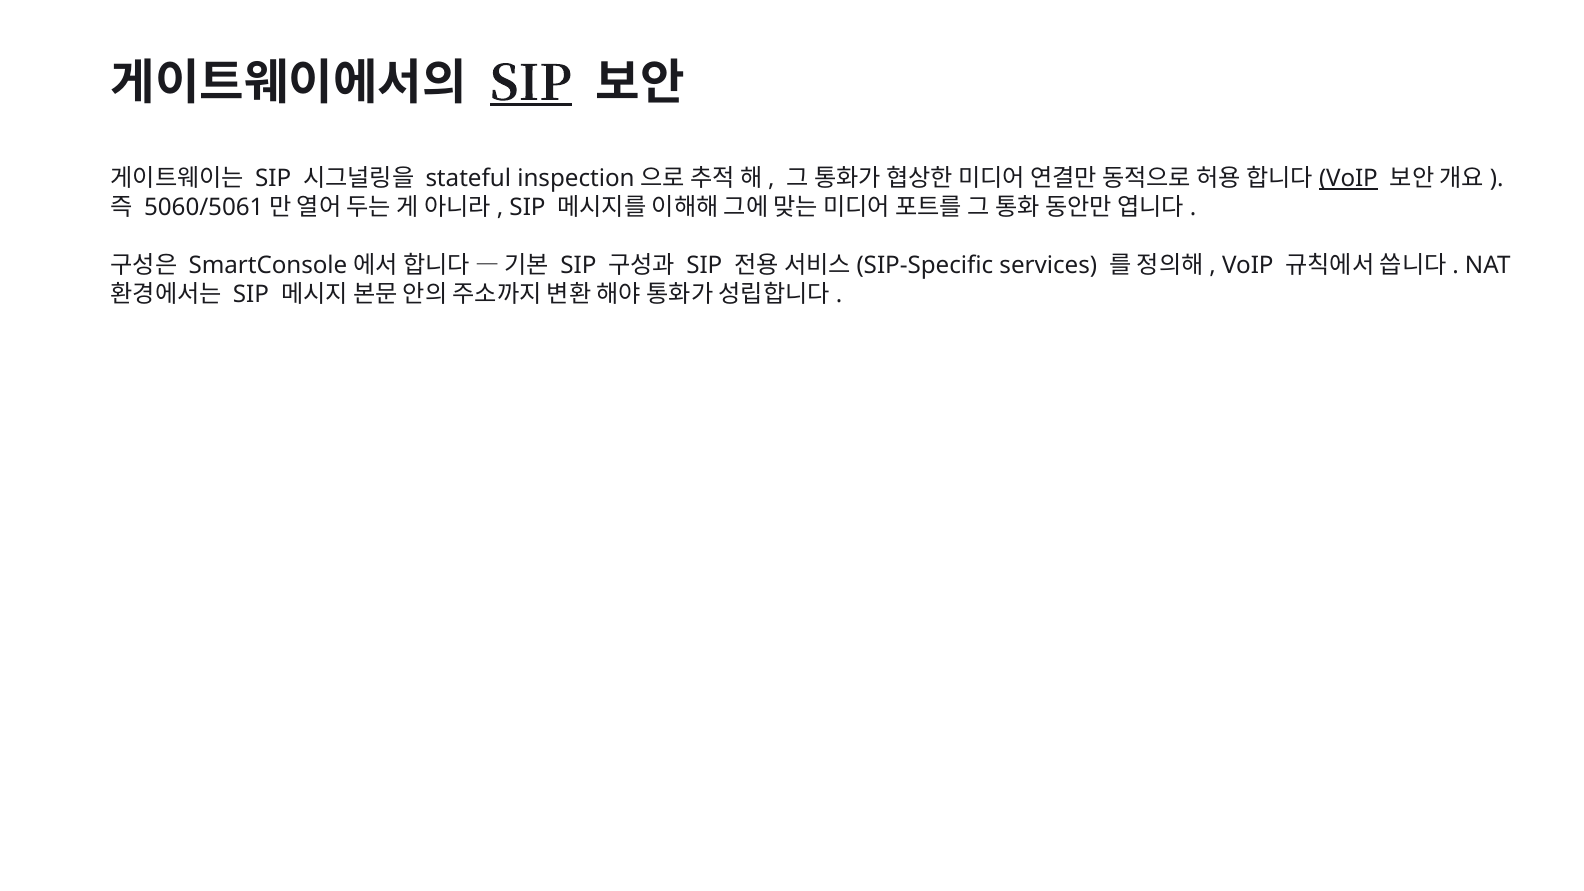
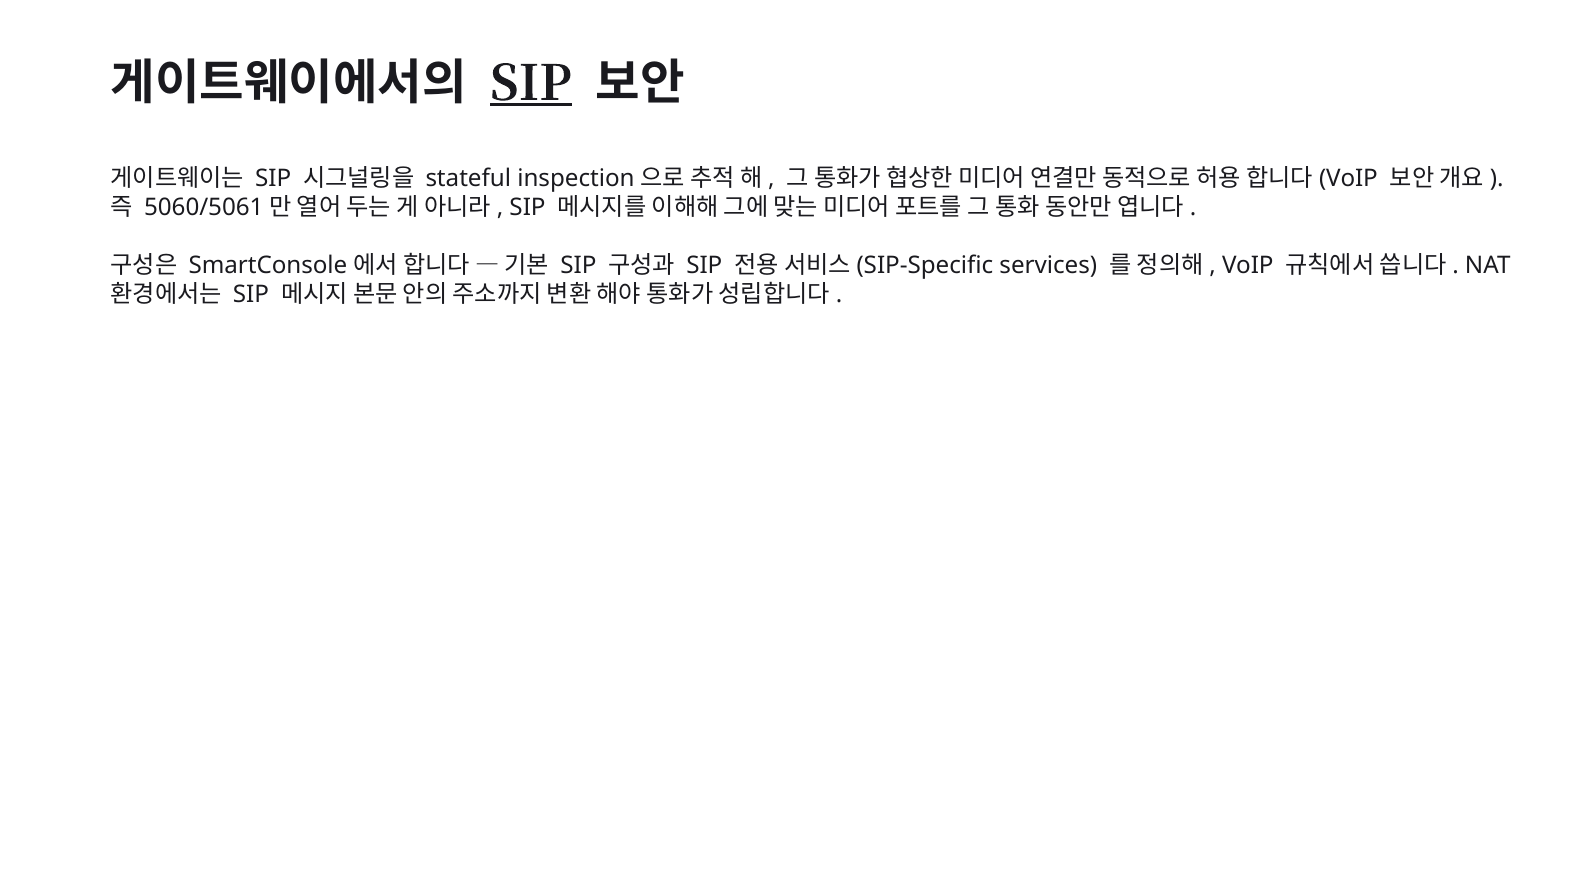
VoIP at (1348, 179) underline: present -> none
